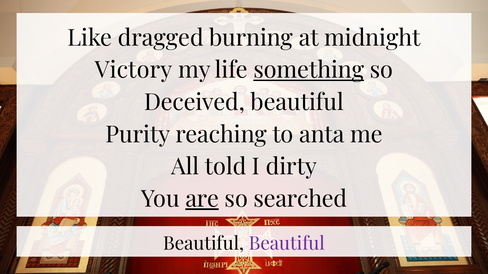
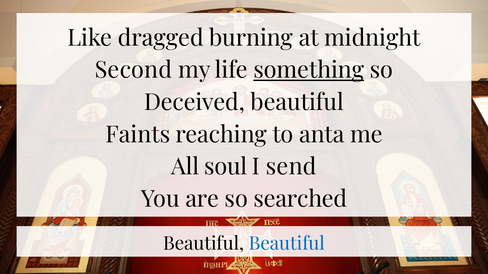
Victory: Victory -> Second
Purity: Purity -> Faints
told: told -> soul
dirty: dirty -> send
are underline: present -> none
Beautiful at (287, 244) colour: purple -> blue
